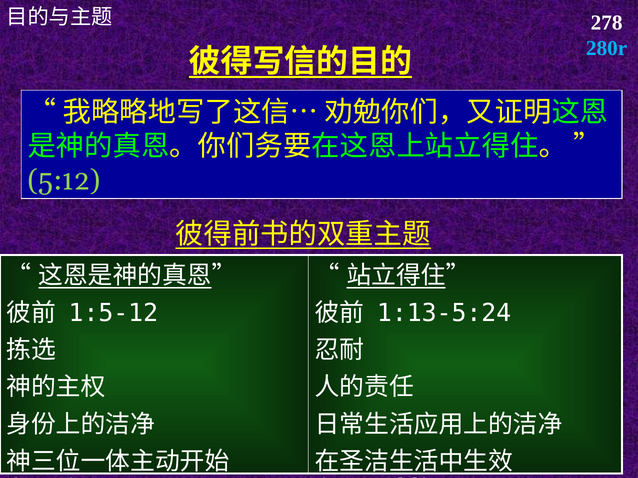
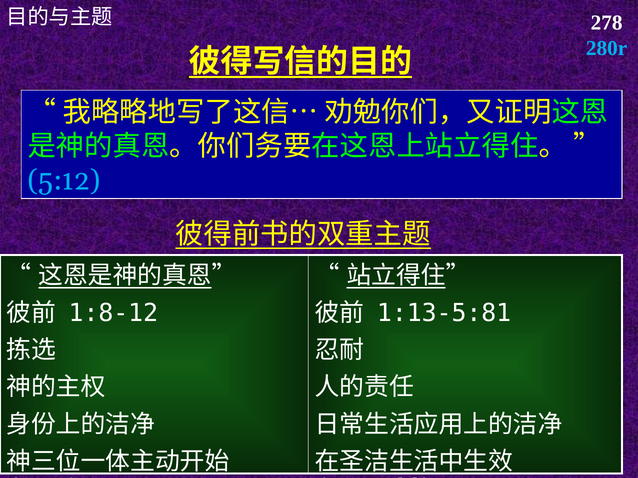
5:12 colour: light green -> light blue
1:5-12: 1:5-12 -> 1:8-12
1:13-5:24: 1:13-5:24 -> 1:13-5:81
